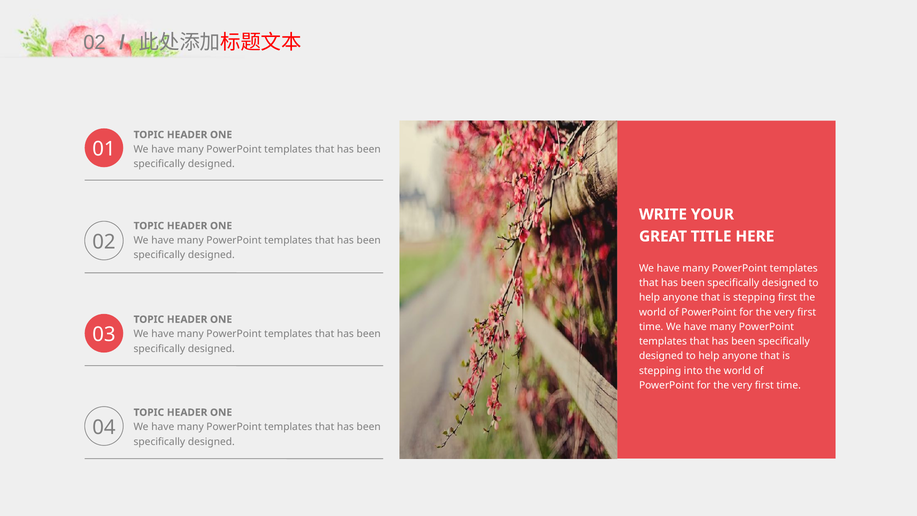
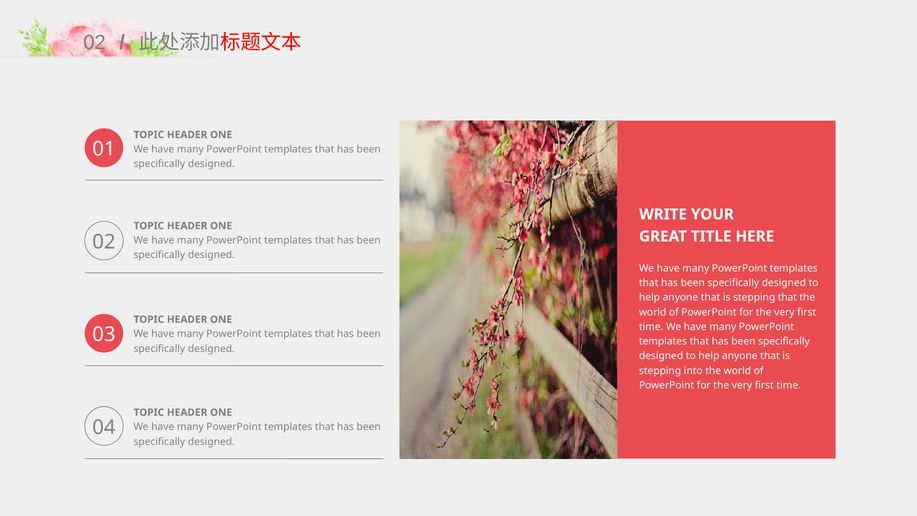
stepping first: first -> that
